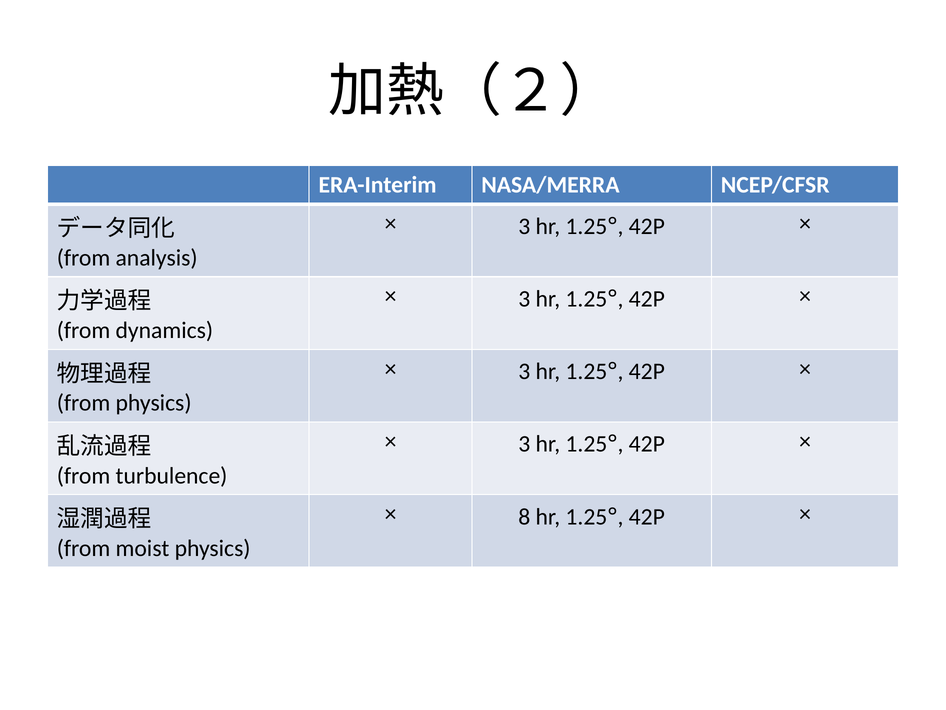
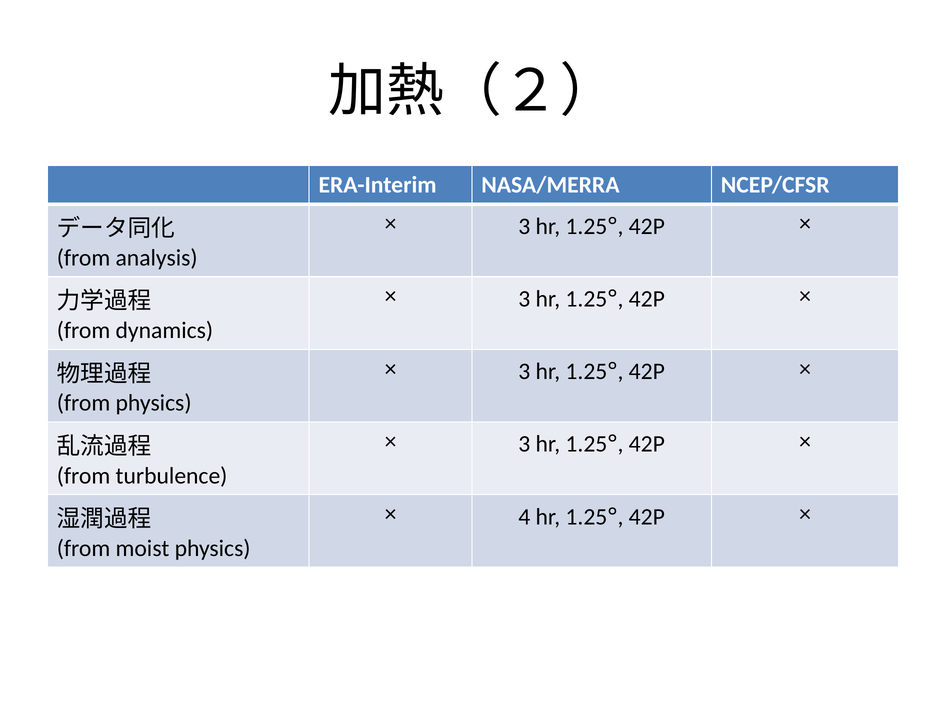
8: 8 -> 4
